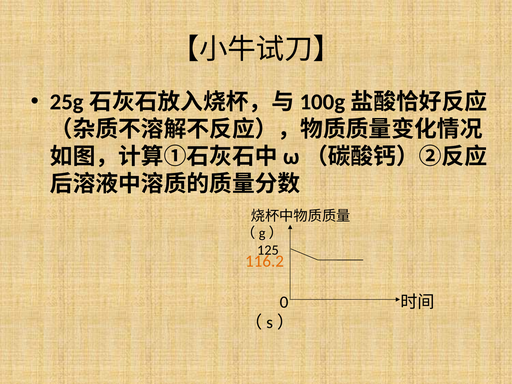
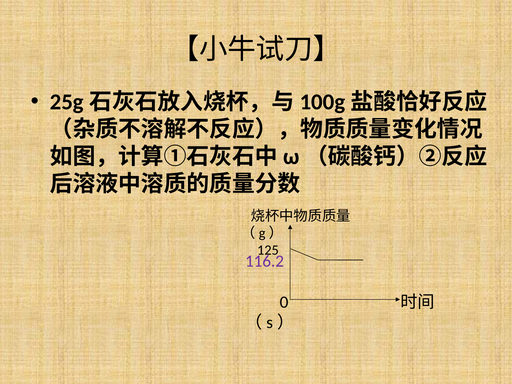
116.2 colour: orange -> purple
